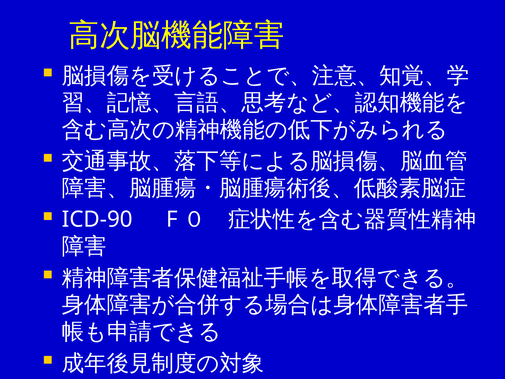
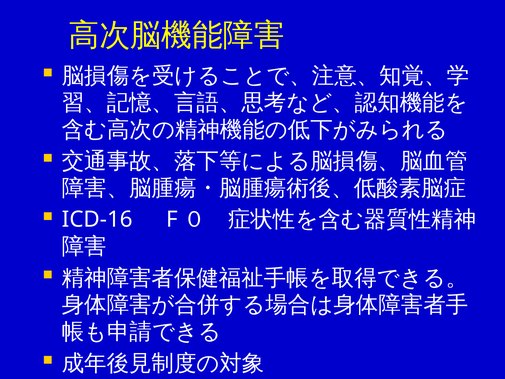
ICD-90: ICD-90 -> ICD-16
